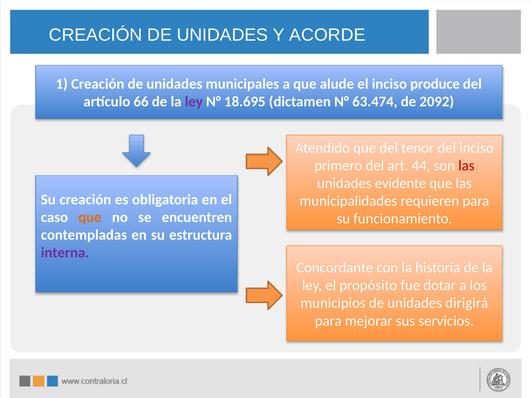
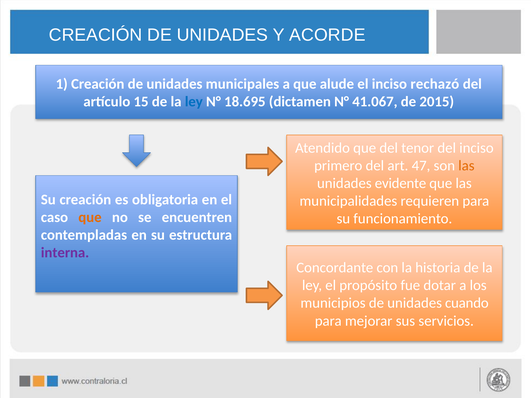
produce: produce -> rechazó
66: 66 -> 15
ley at (194, 102) colour: purple -> blue
63.474: 63.474 -> 41.067
2092: 2092 -> 2015
44: 44 -> 47
las at (466, 166) colour: red -> orange
dirigirá: dirigirá -> cuando
